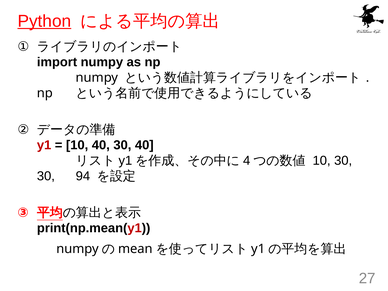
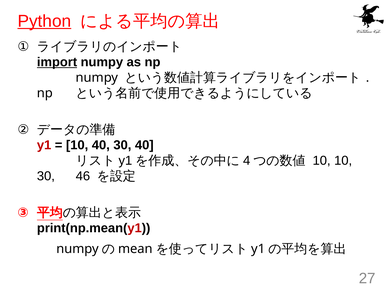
import underline: none -> present
10 30: 30 -> 10
94: 94 -> 46
